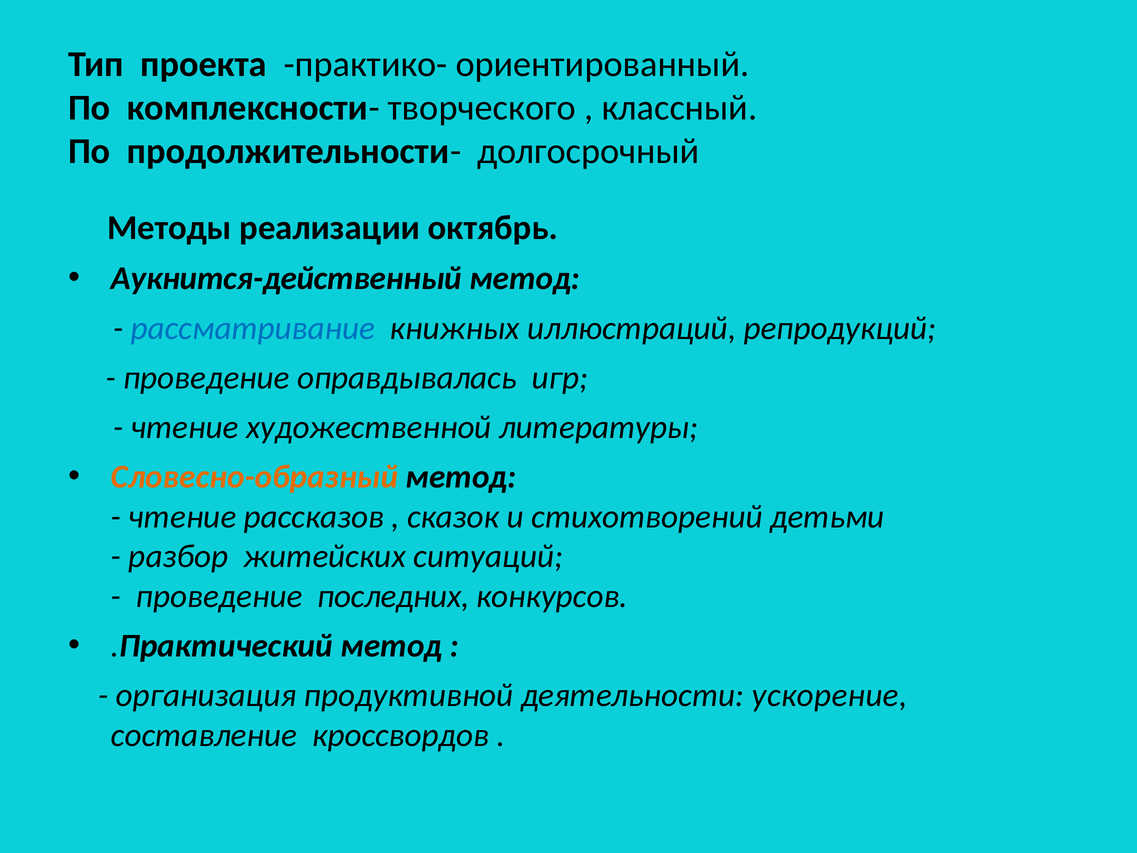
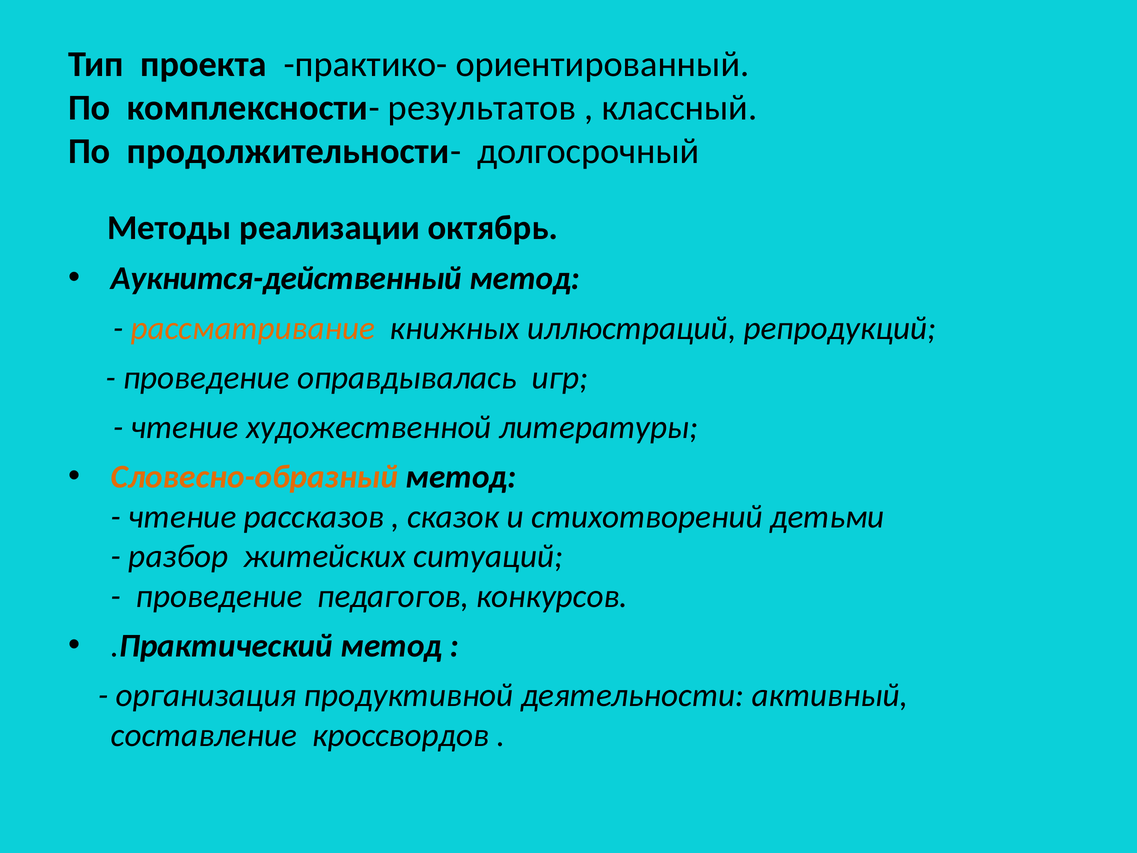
творческого: творческого -> результатов
рассматривание colour: blue -> orange
последних: последних -> педагогов
ускорение: ускорение -> активный
